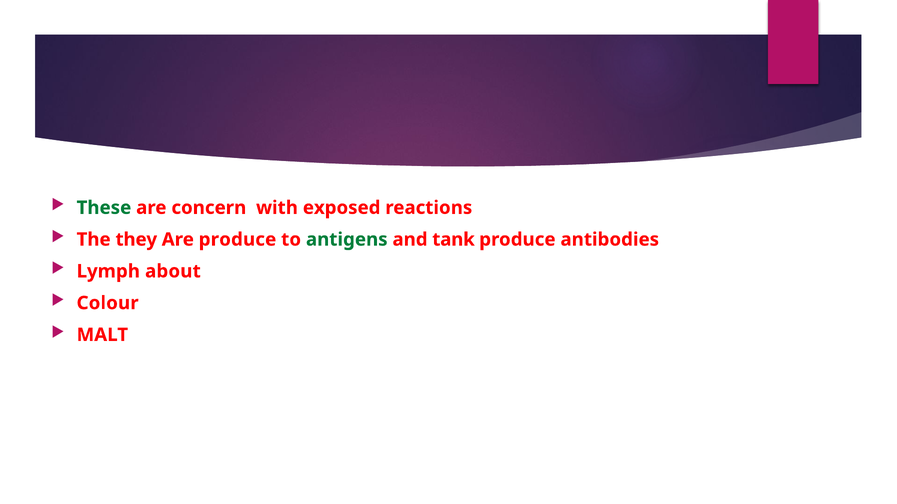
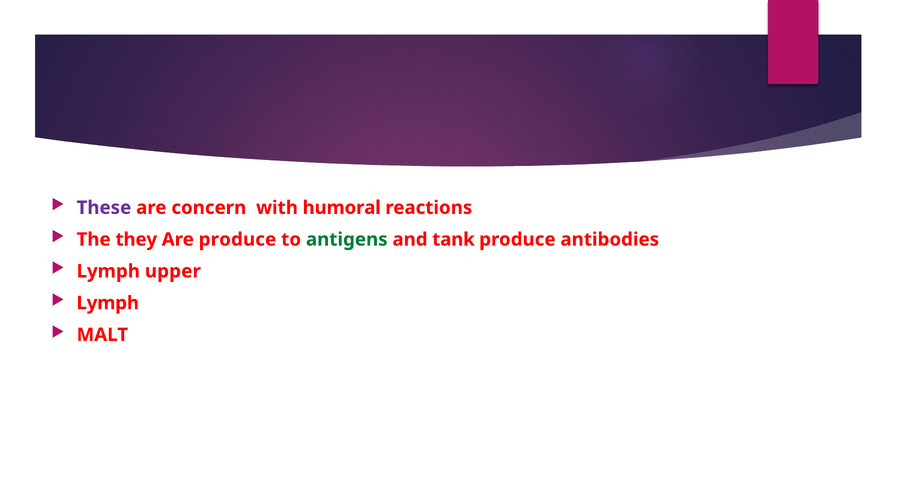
These colour: green -> purple
exposed: exposed -> humoral
about: about -> upper
Colour at (108, 303): Colour -> Lymph
